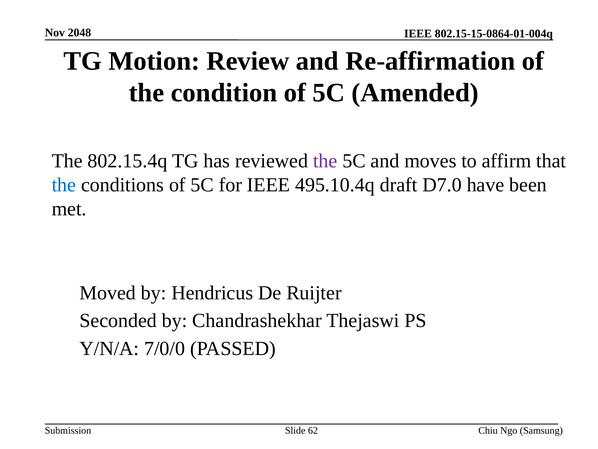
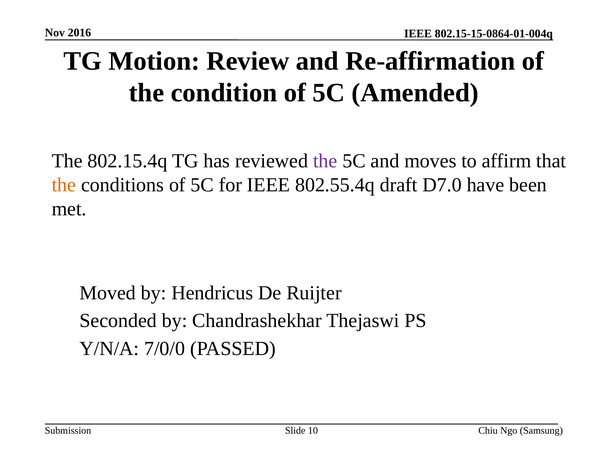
2048: 2048 -> 2016
the at (64, 185) colour: blue -> orange
495.10.4q: 495.10.4q -> 802.55.4q
62: 62 -> 10
